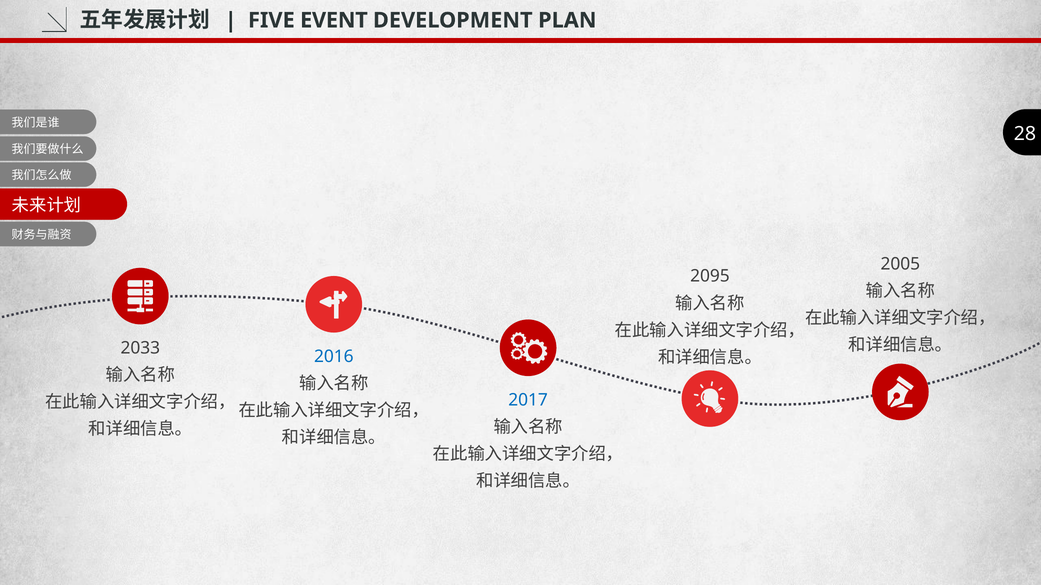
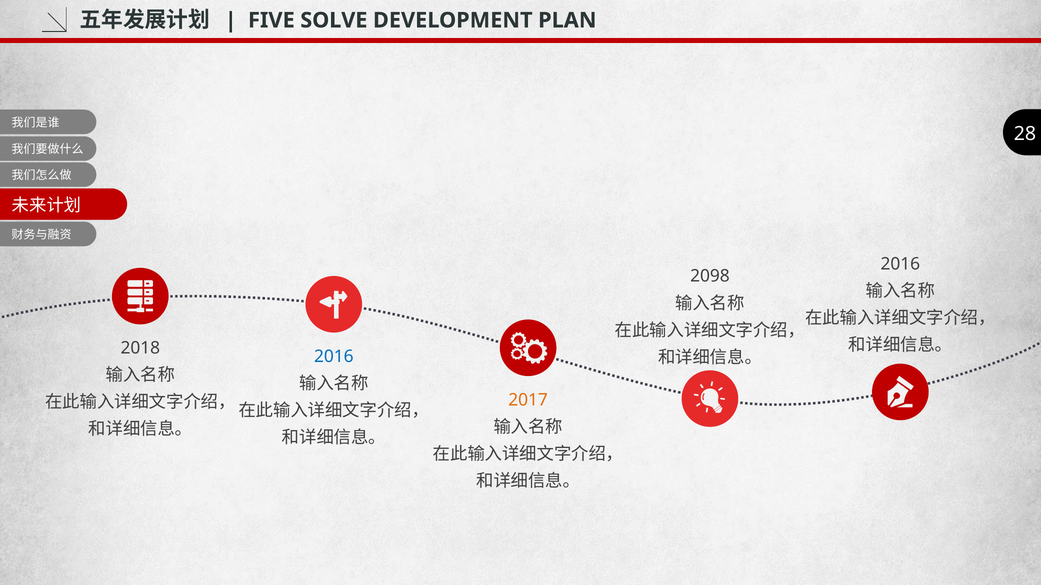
EVENT: EVENT -> SOLVE
2005 at (900, 264): 2005 -> 2016
2095: 2095 -> 2098
2033: 2033 -> 2018
2017 colour: blue -> orange
